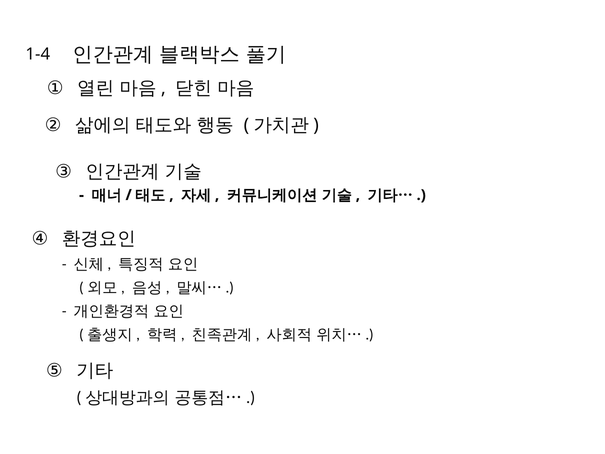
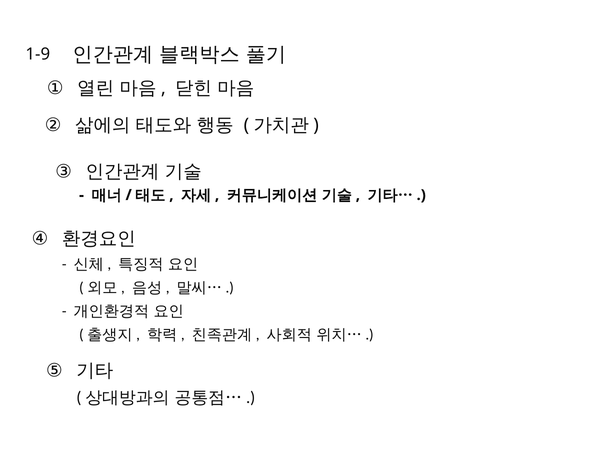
1-4: 1-4 -> 1-9
